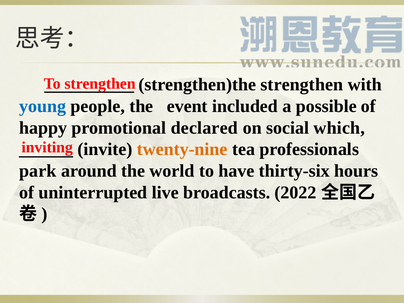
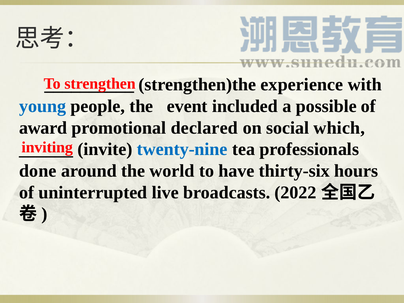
strengthen)the strengthen: strengthen -> experience
happy: happy -> award
twenty-nine colour: orange -> blue
park: park -> done
